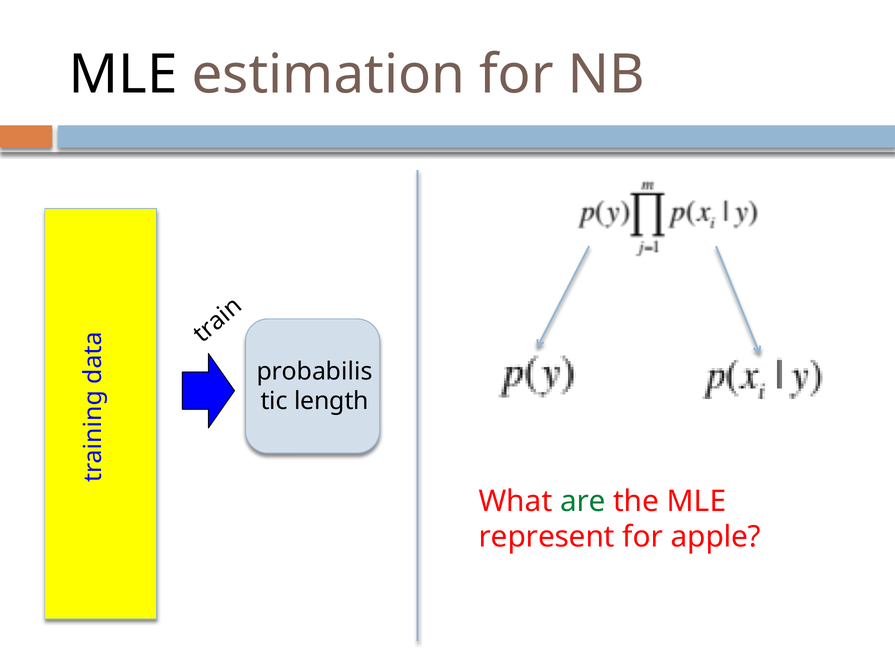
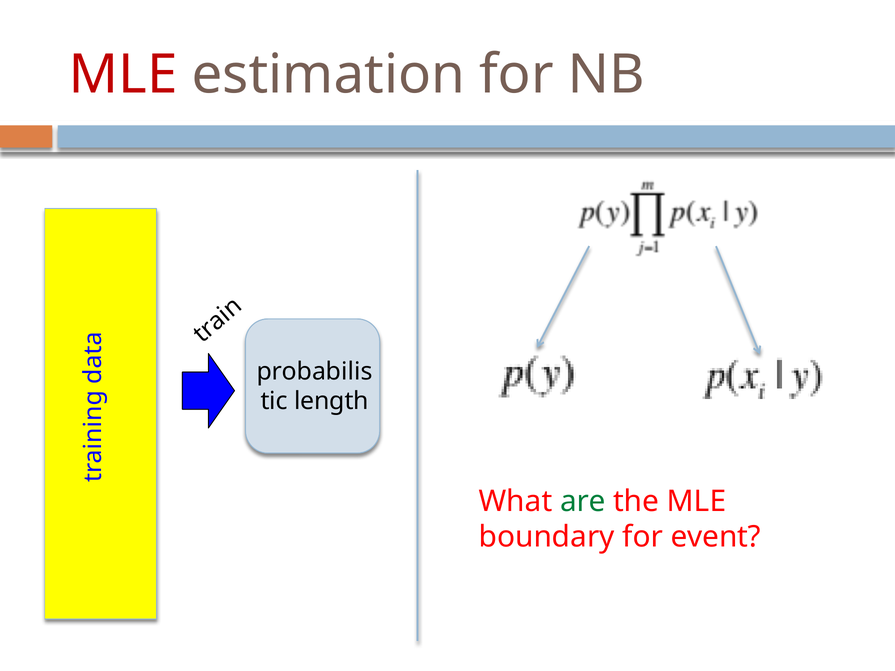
MLE at (123, 75) colour: black -> red
represent: represent -> boundary
apple: apple -> event
